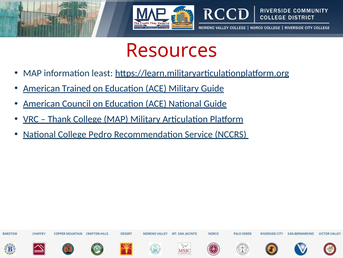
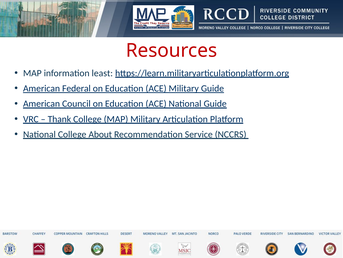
Trained: Trained -> Federal
Pedro: Pedro -> About
